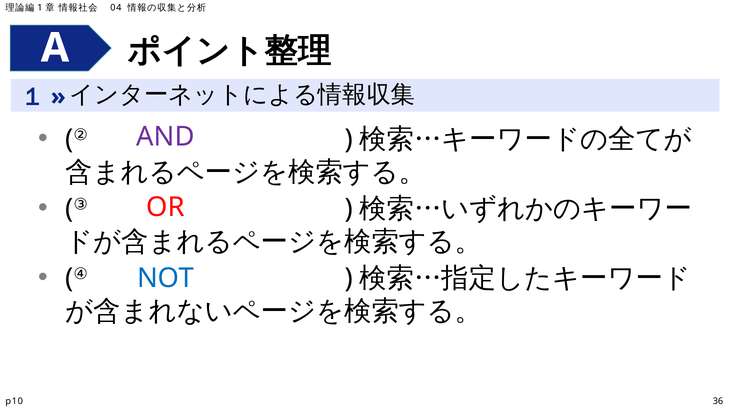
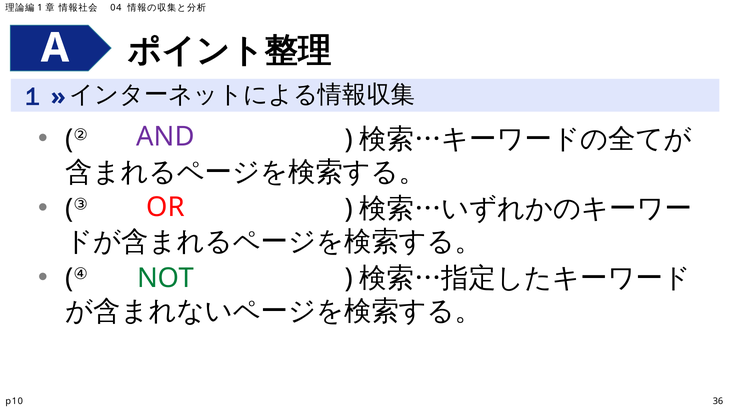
NOT colour: blue -> green
